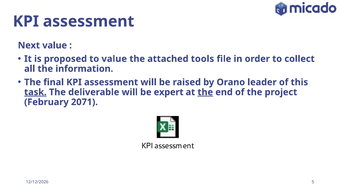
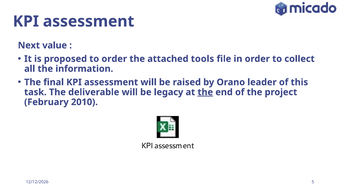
to value: value -> order
task underline: present -> none
expert: expert -> legacy
2071: 2071 -> 2010
